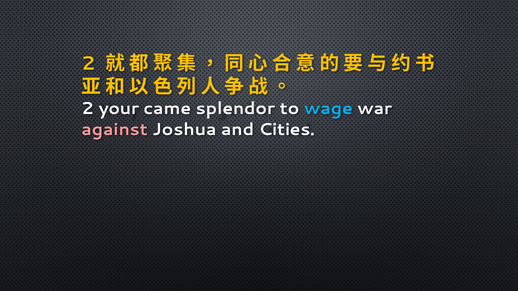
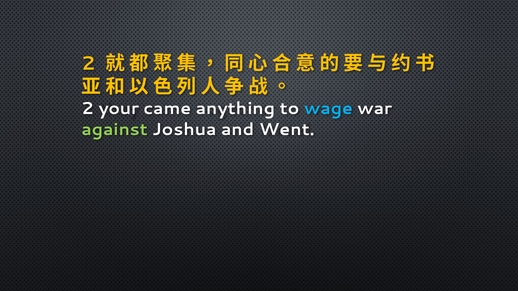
splendor: splendor -> anything
against colour: pink -> light green
Cities: Cities -> Went
